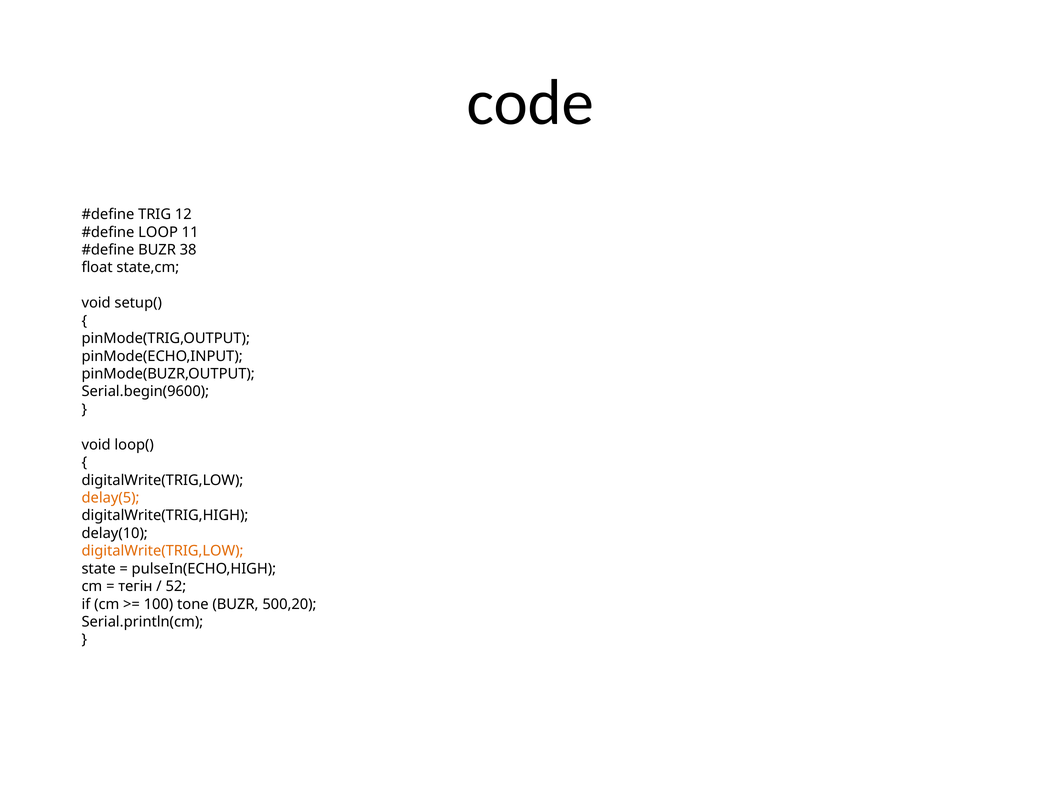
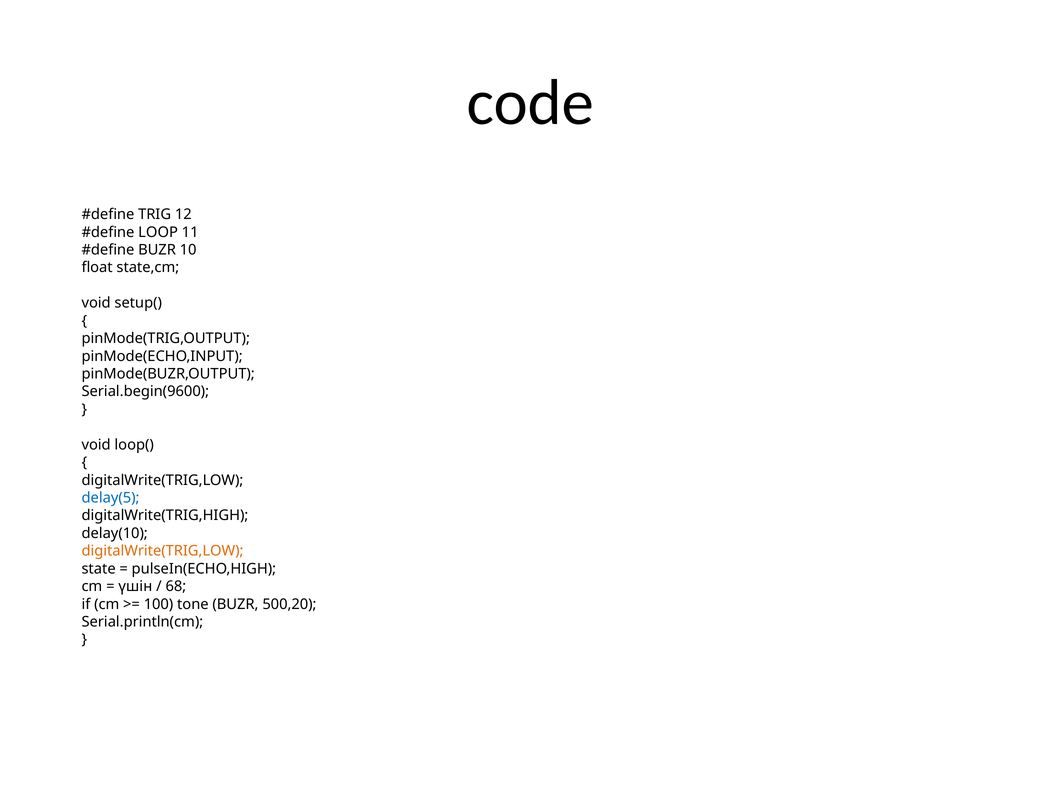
38: 38 -> 10
delay(5 colour: orange -> blue
тегін: тегін -> үшін
52: 52 -> 68
